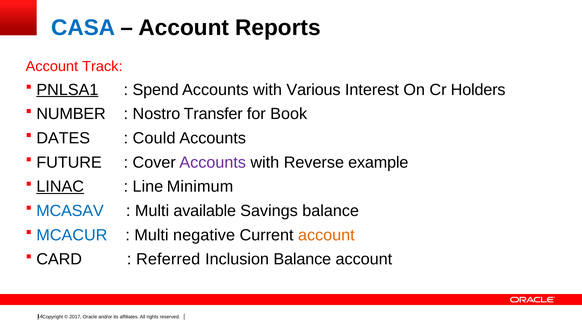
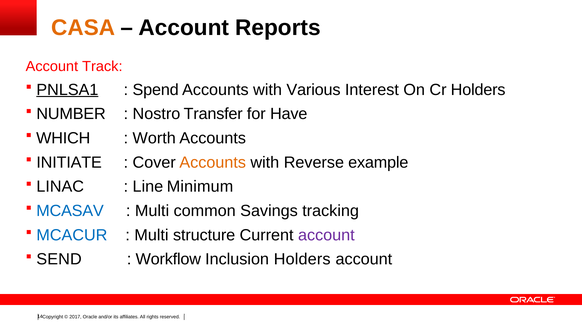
CASA colour: blue -> orange
Book: Book -> Have
DATES: DATES -> WHICH
Could: Could -> Worth
FUTURE: FUTURE -> INITIATE
Accounts at (213, 163) colour: purple -> orange
LINAC underline: present -> none
available: available -> common
Savings balance: balance -> tracking
negative: negative -> structure
account at (326, 235) colour: orange -> purple
CARD: CARD -> SEND
Referred: Referred -> Workflow
Inclusion Balance: Balance -> Holders
